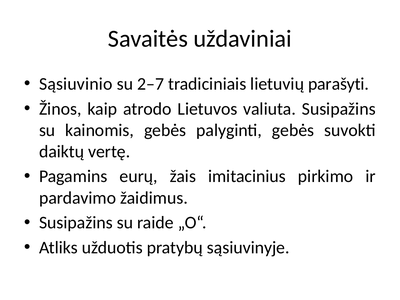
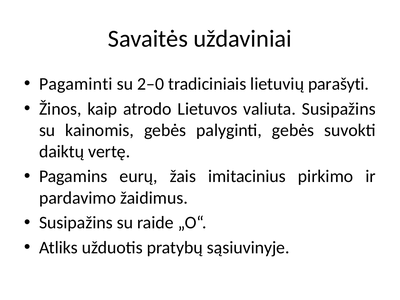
Sąsiuvinio: Sąsiuvinio -> Pagaminti
2–7: 2–7 -> 2–0
